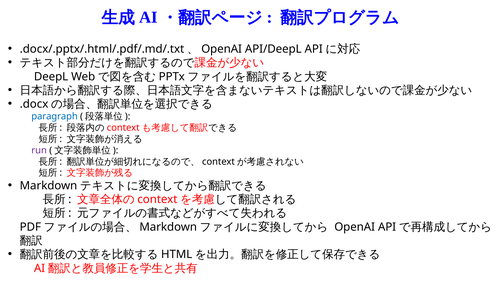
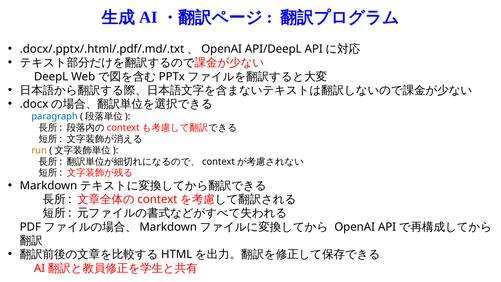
run colour: purple -> orange
